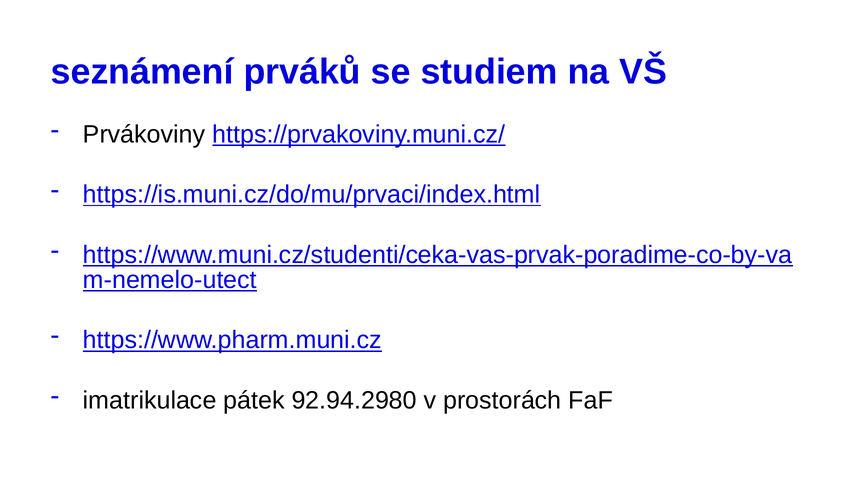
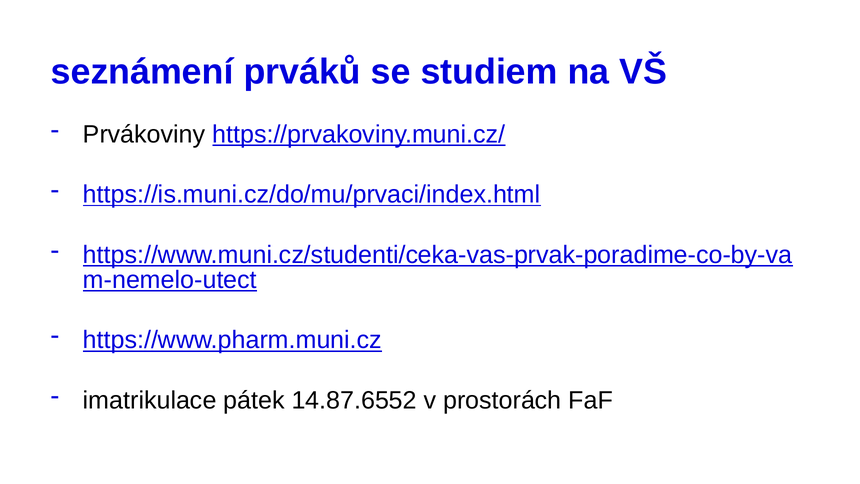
92.94.2980: 92.94.2980 -> 14.87.6552
